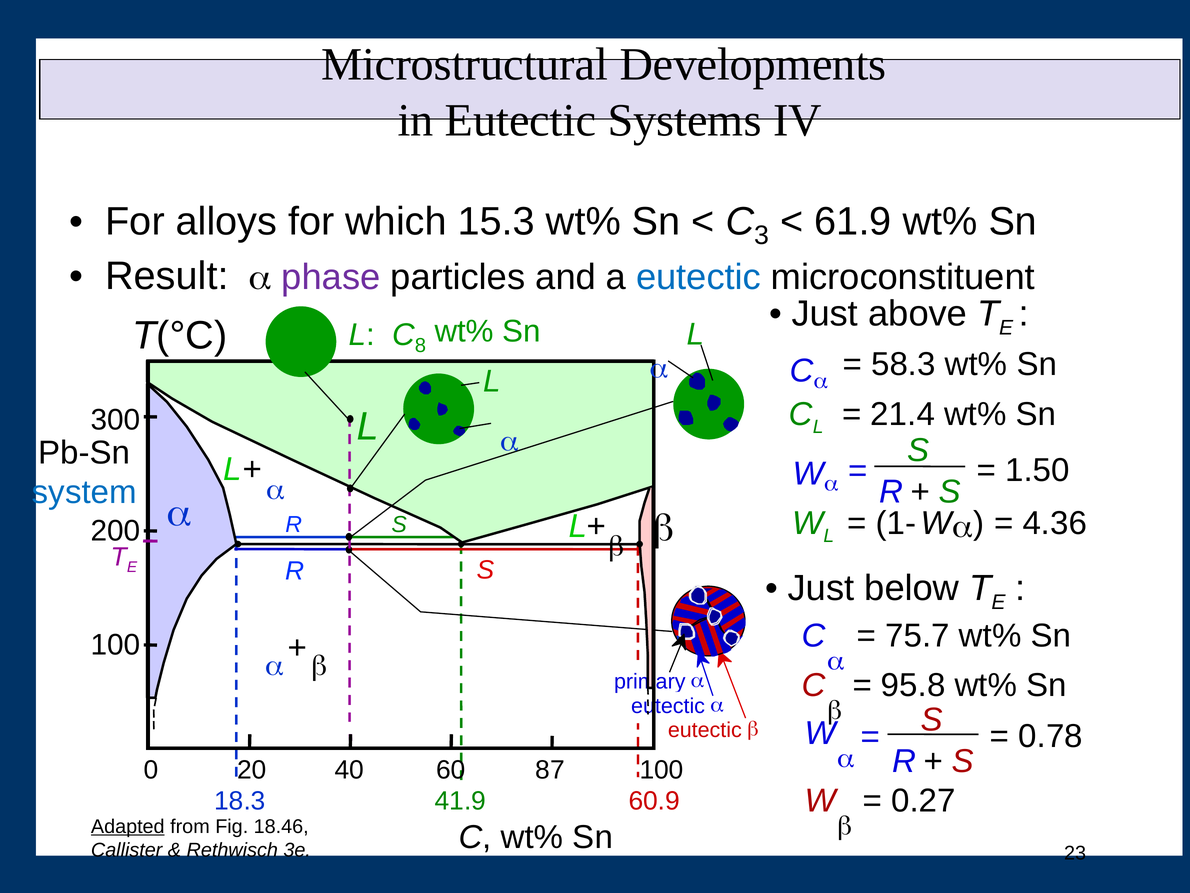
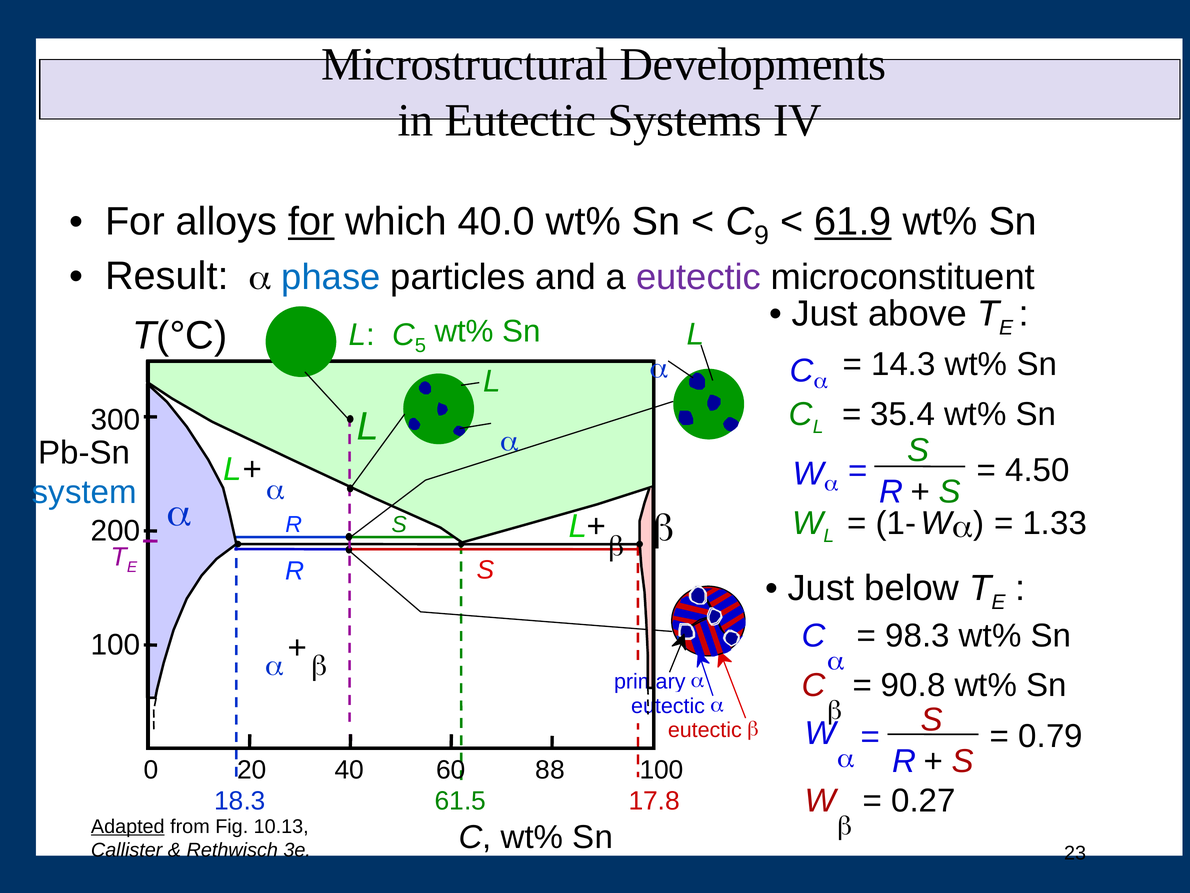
for at (311, 222) underline: none -> present
15.3: 15.3 -> 40.0
3: 3 -> 9
61.9 underline: none -> present
phase colour: purple -> blue
eutectic at (699, 277) colour: blue -> purple
8: 8 -> 5
58.3: 58.3 -> 14.3
21.4: 21.4 -> 35.4
1.50: 1.50 -> 4.50
4.36: 4.36 -> 1.33
75.7: 75.7 -> 98.3
95.8: 95.8 -> 90.8
0.78: 0.78 -> 0.79
87: 87 -> 88
41.9: 41.9 -> 61.5
60.9: 60.9 -> 17.8
18.46: 18.46 -> 10.13
